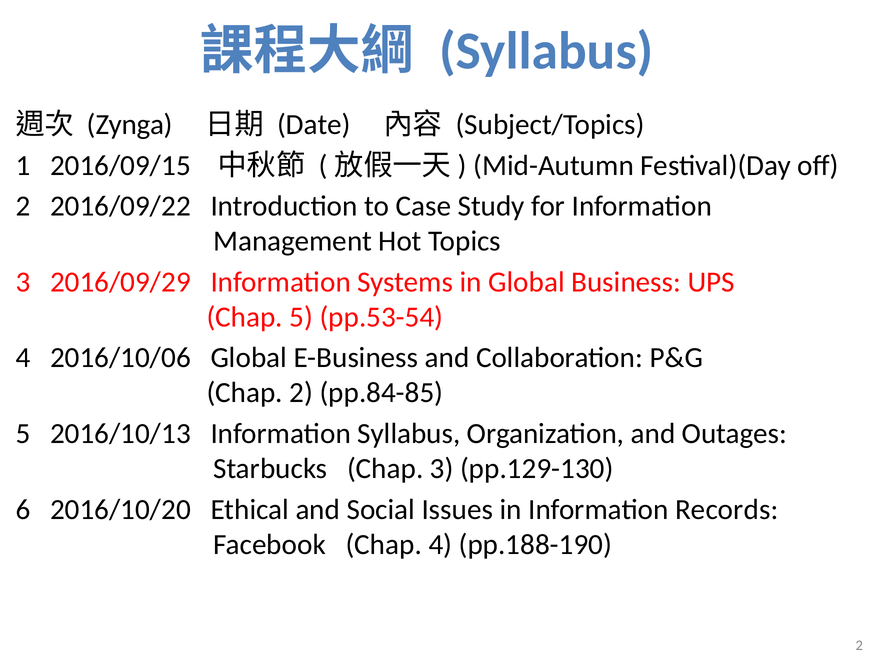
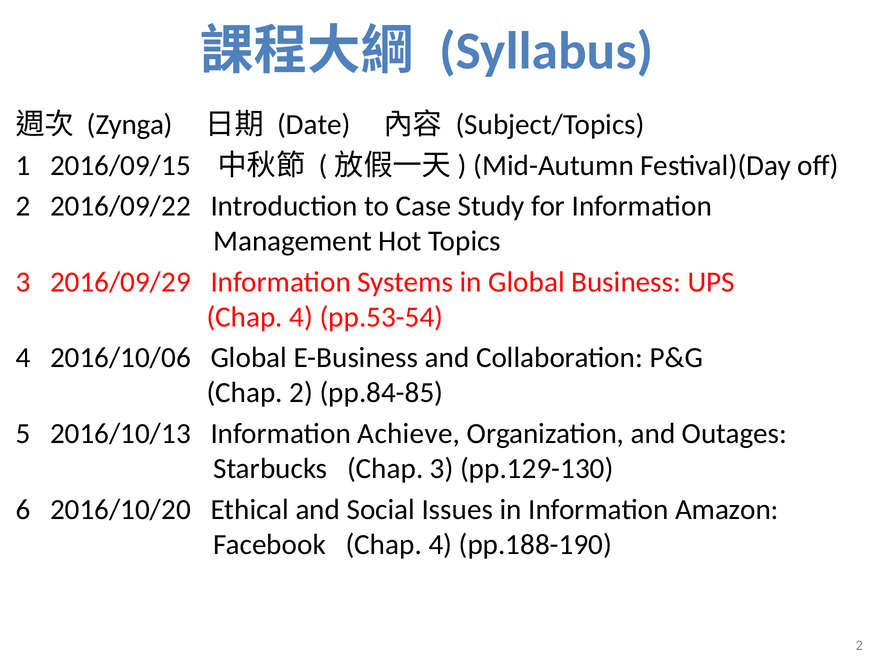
5 at (301, 317): 5 -> 4
Information Syllabus: Syllabus -> Achieve
Records: Records -> Amazon
